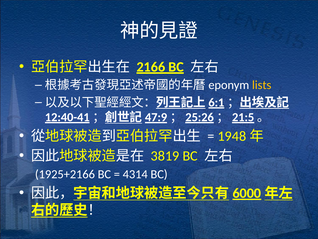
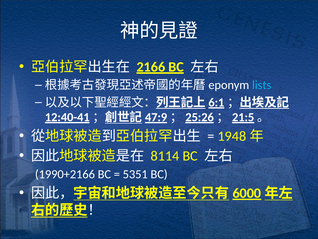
lists colour: yellow -> light blue
3819: 3819 -> 8114
1925+2166: 1925+2166 -> 1990+2166
4314: 4314 -> 5351
